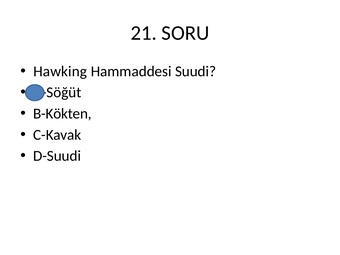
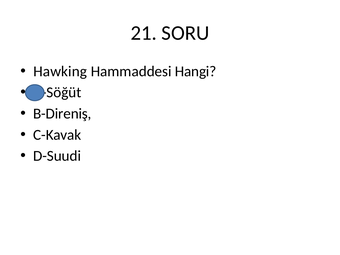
Suudi: Suudi -> Hangi
B-Kökten: B-Kökten -> B-Direniş
